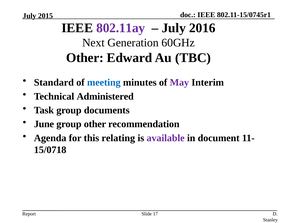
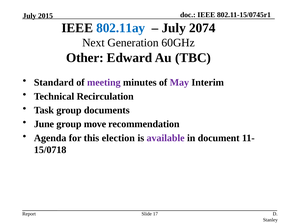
802.11ay colour: purple -> blue
2016: 2016 -> 2074
meeting colour: blue -> purple
Administered: Administered -> Recirculation
group other: other -> move
relating: relating -> election
